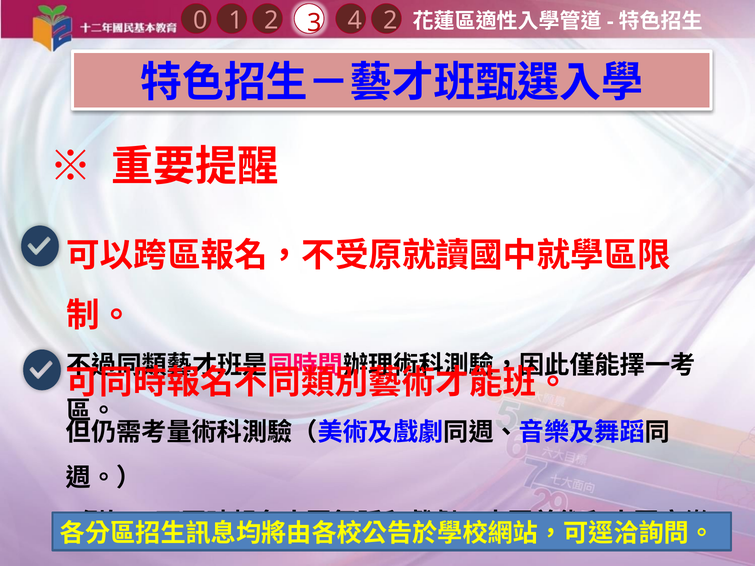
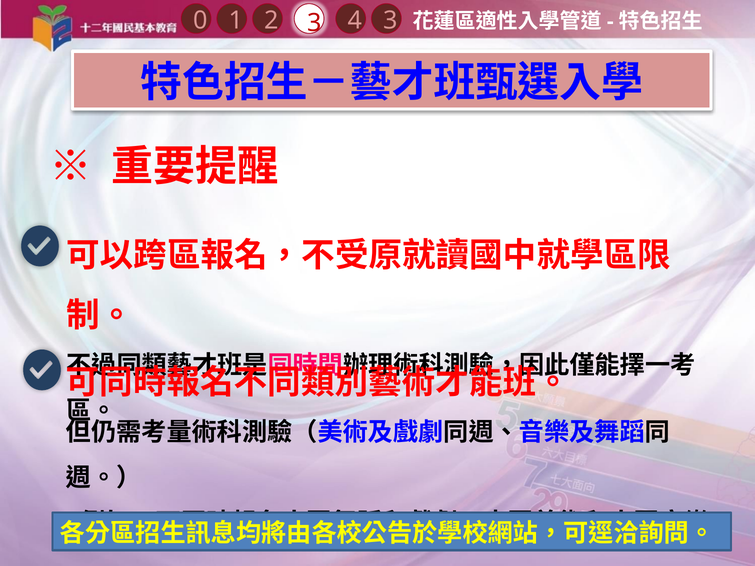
4 2: 2 -> 3
